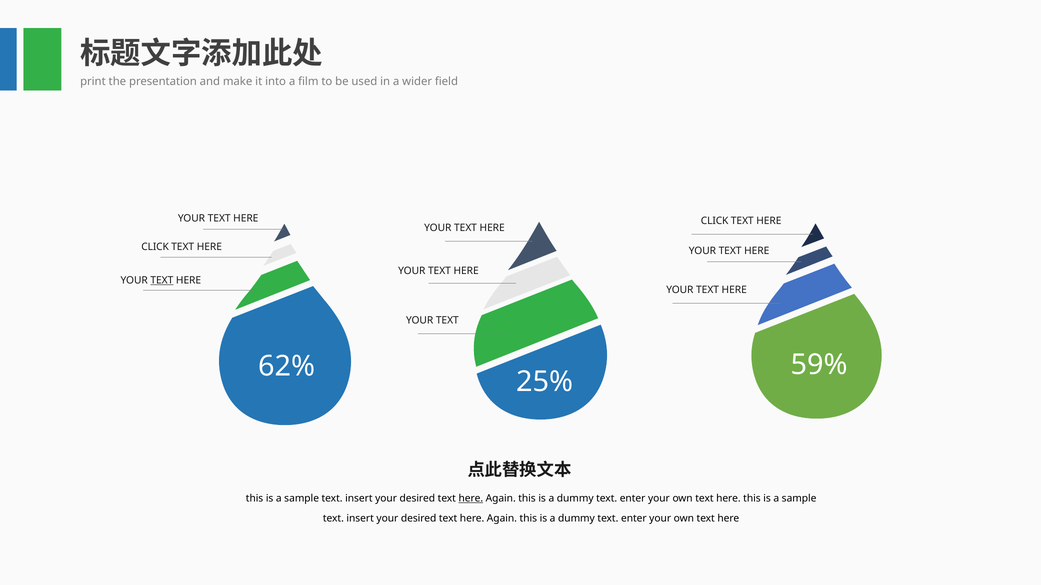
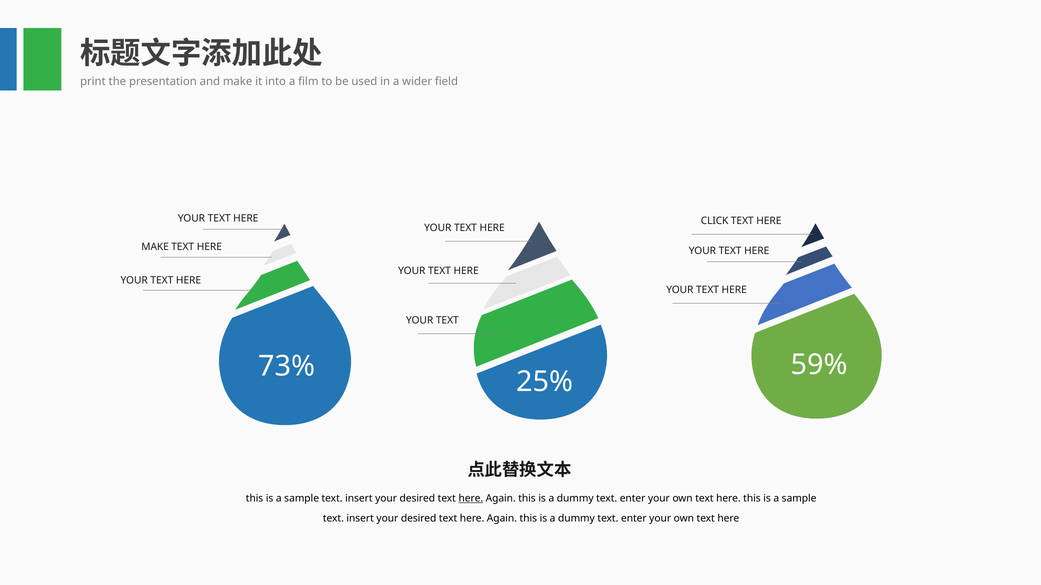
CLICK at (155, 247): CLICK -> MAKE
TEXT at (162, 281) underline: present -> none
62%: 62% -> 73%
